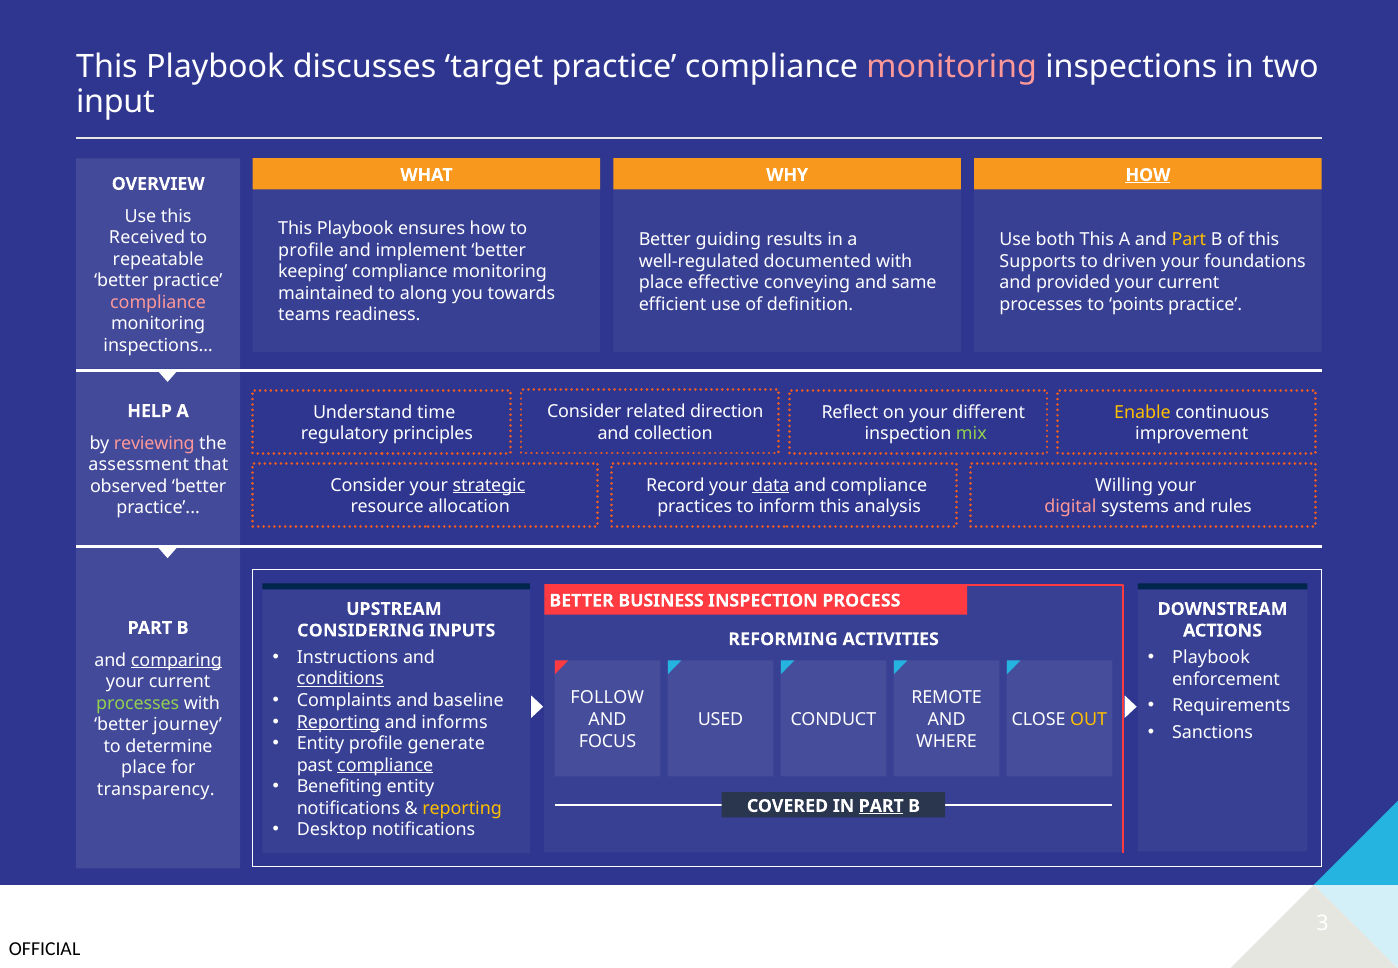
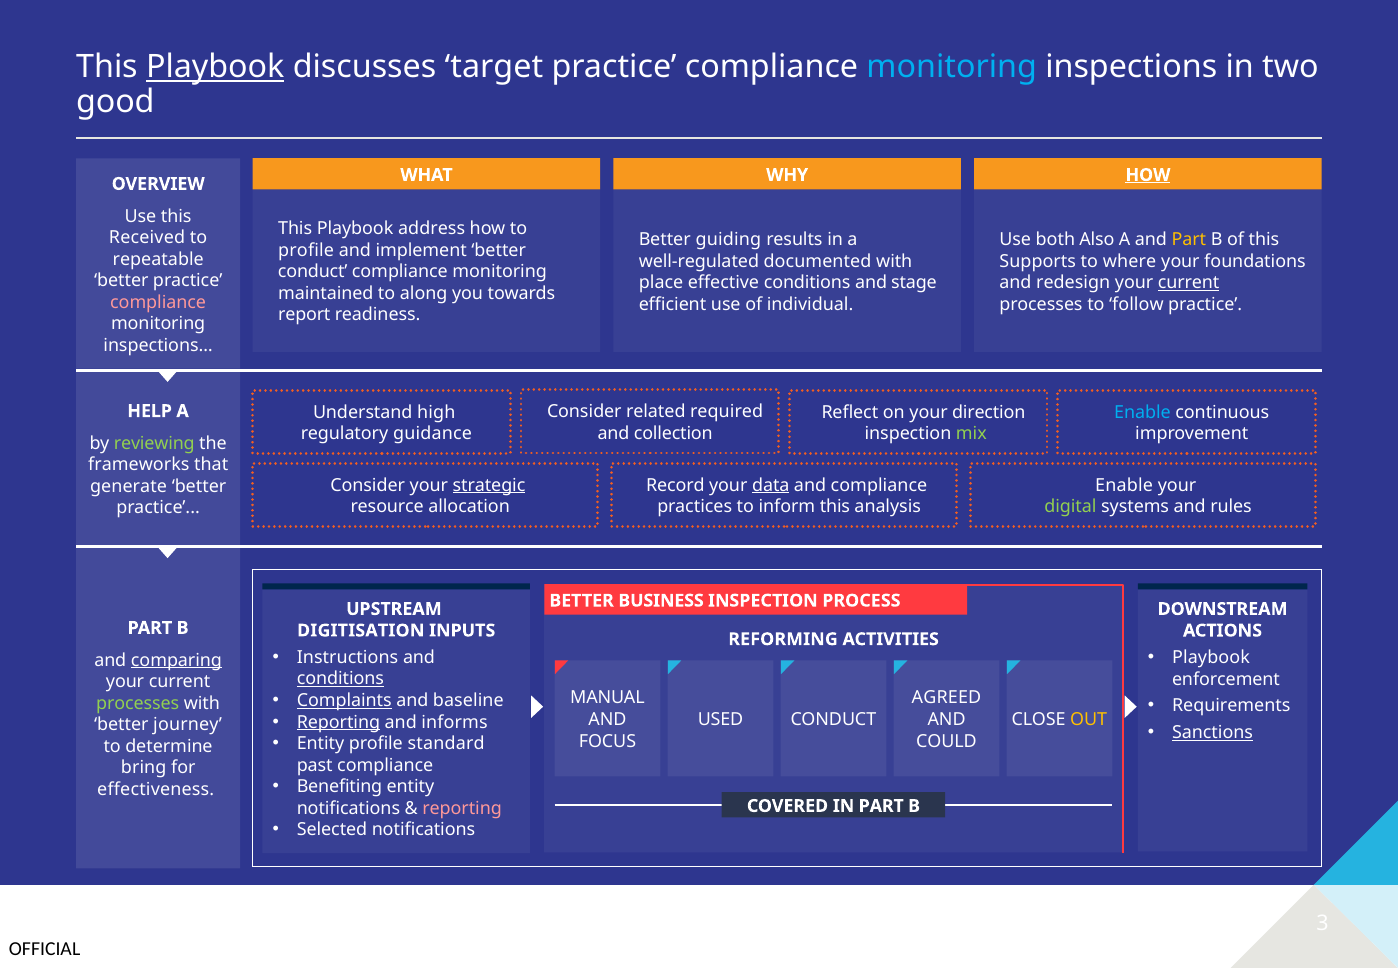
Playbook at (215, 67) underline: none -> present
monitoring at (952, 67) colour: pink -> light blue
input: input -> good
ensures: ensures -> address
both This: This -> Also
driven: driven -> where
keeping at (313, 272): keeping -> conduct
effective conveying: conveying -> conditions
same: same -> stage
provided: provided -> redesign
current at (1189, 283) underline: none -> present
definition: definition -> individual
points: points -> follow
teams: teams -> report
direction: direction -> required
time: time -> high
different: different -> direction
Enable at (1143, 412) colour: yellow -> light blue
principles: principles -> guidance
reviewing colour: pink -> light green
assessment: assessment -> frameworks
Willing at (1124, 485): Willing -> Enable
observed: observed -> generate
digital colour: pink -> light green
CONSIDERING: CONSIDERING -> DIGITISATION
Complaints underline: none -> present
FOLLOW: FOLLOW -> MANUAL
REMOTE: REMOTE -> AGREED
Sanctions underline: none -> present
generate: generate -> standard
WHERE: WHERE -> COULD
compliance at (385, 765) underline: present -> none
place at (144, 768): place -> bring
transparency: transparency -> effectiveness
PART at (881, 806) underline: present -> none
reporting at (462, 808) colour: yellow -> pink
Desktop: Desktop -> Selected
